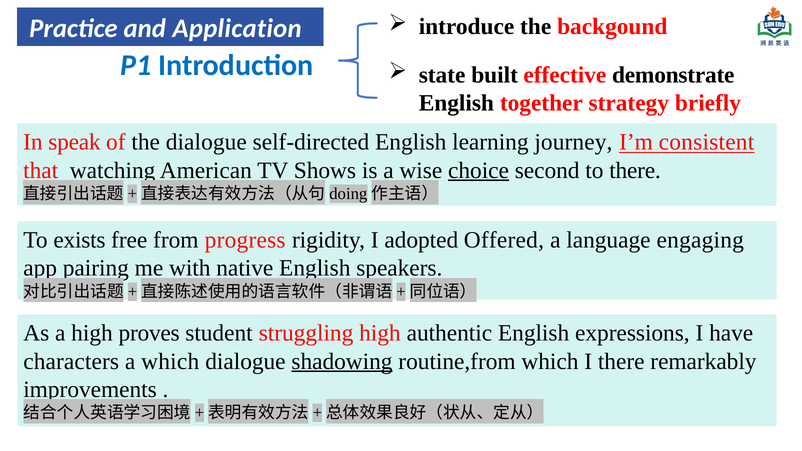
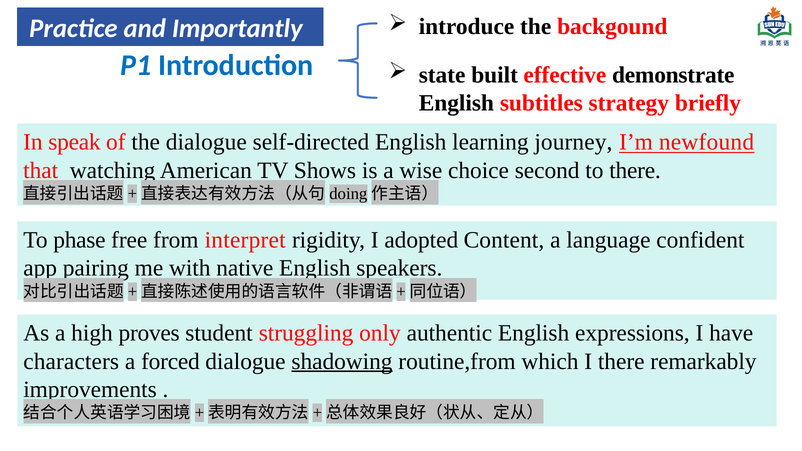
Application: Application -> Importantly
together: together -> subtitles
consistent: consistent -> newfound
choice underline: present -> none
exists: exists -> phase
progress: progress -> interpret
Offered: Offered -> Content
engaging: engaging -> confident
struggling high: high -> only
a which: which -> forced
